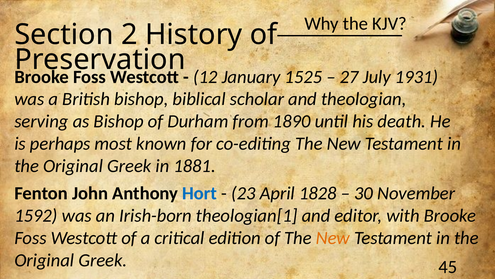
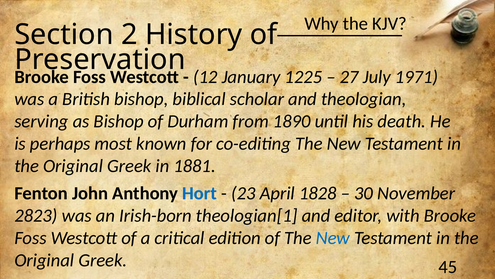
1525: 1525 -> 1225
1931: 1931 -> 1971
1592: 1592 -> 2823
New at (333, 237) colour: orange -> blue
